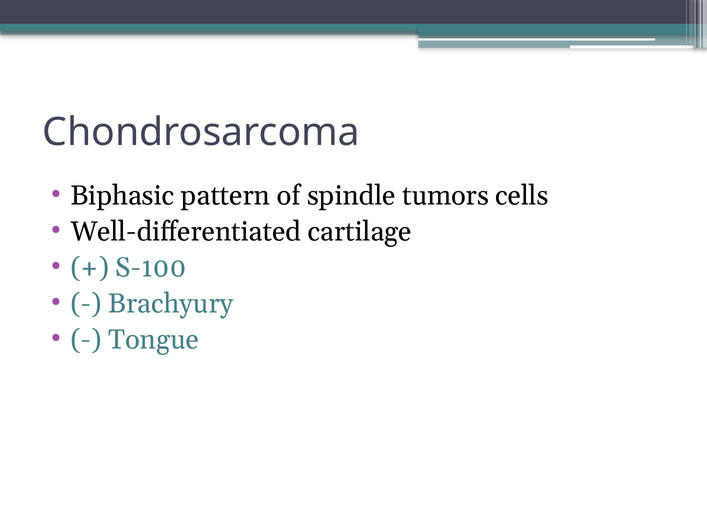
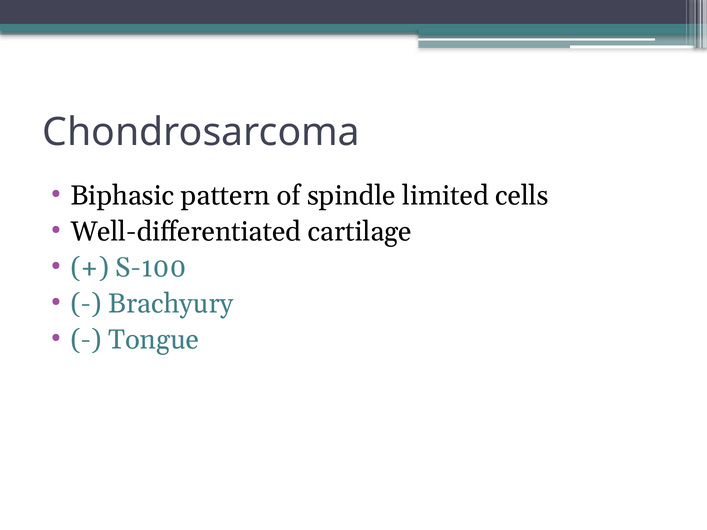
tumors: tumors -> limited
